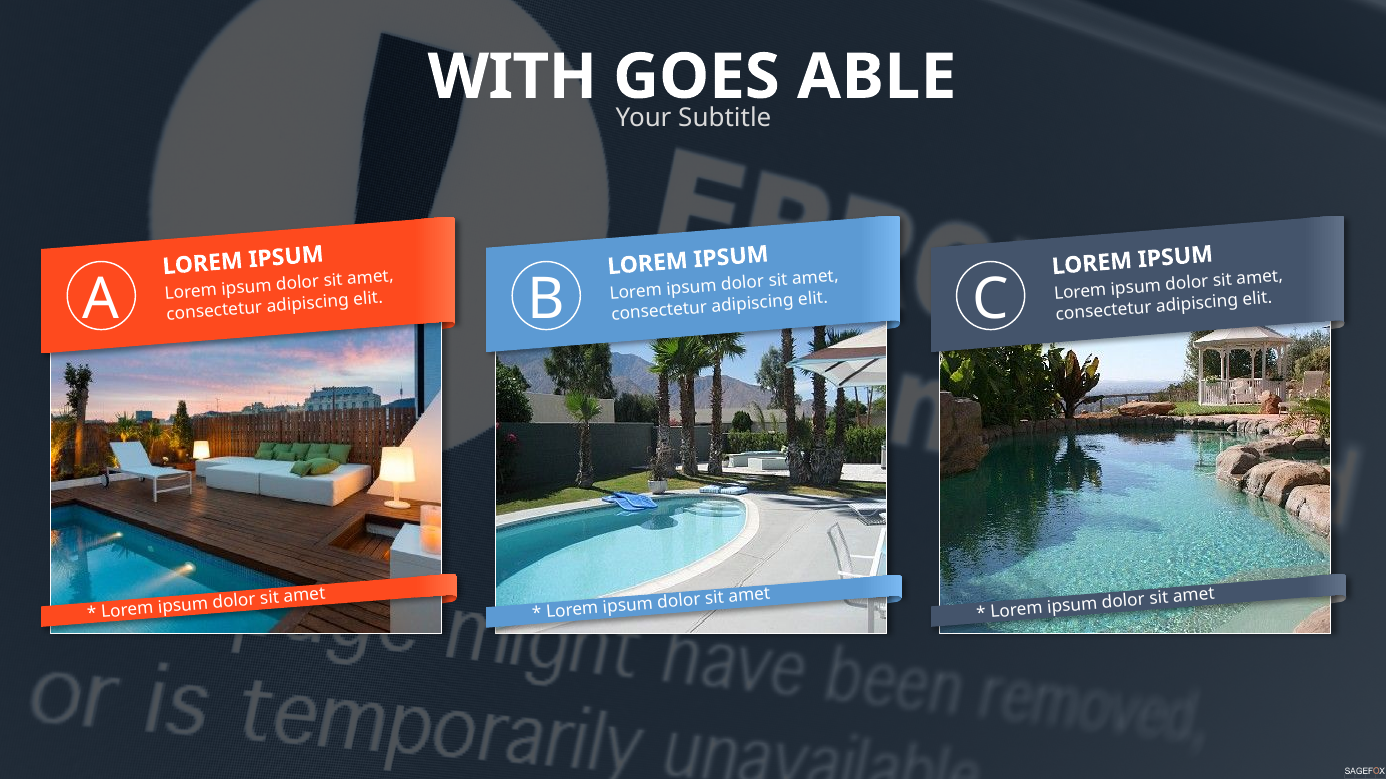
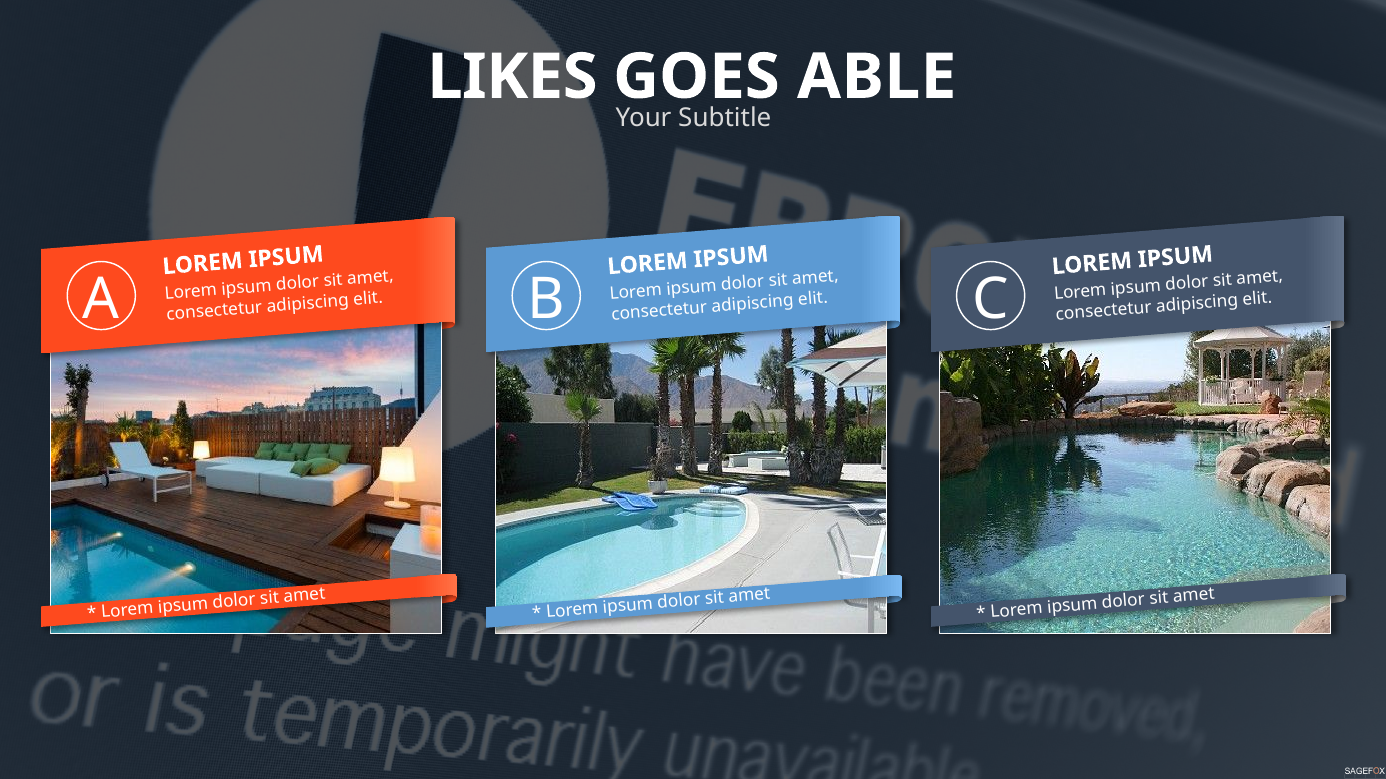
WITH: WITH -> LIKES
